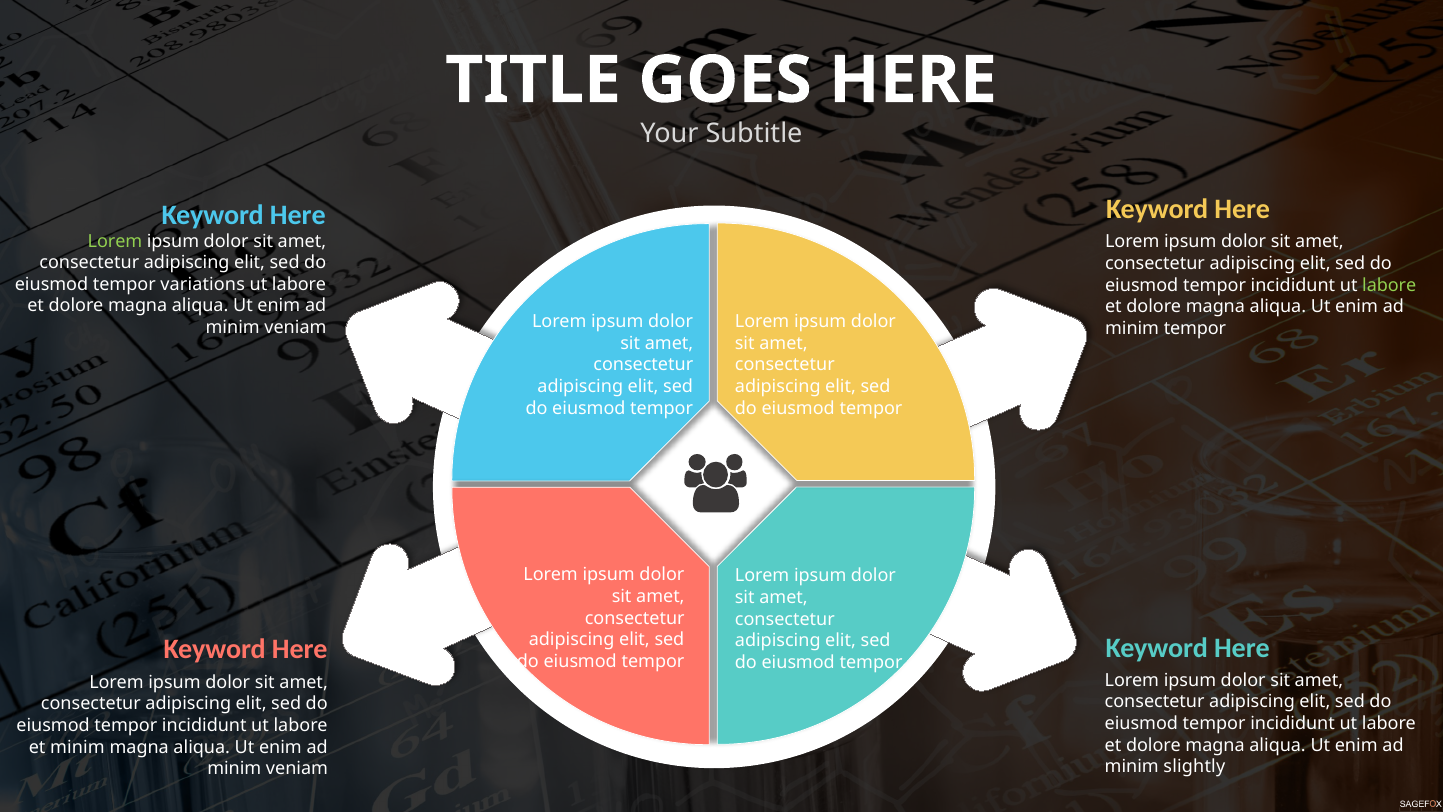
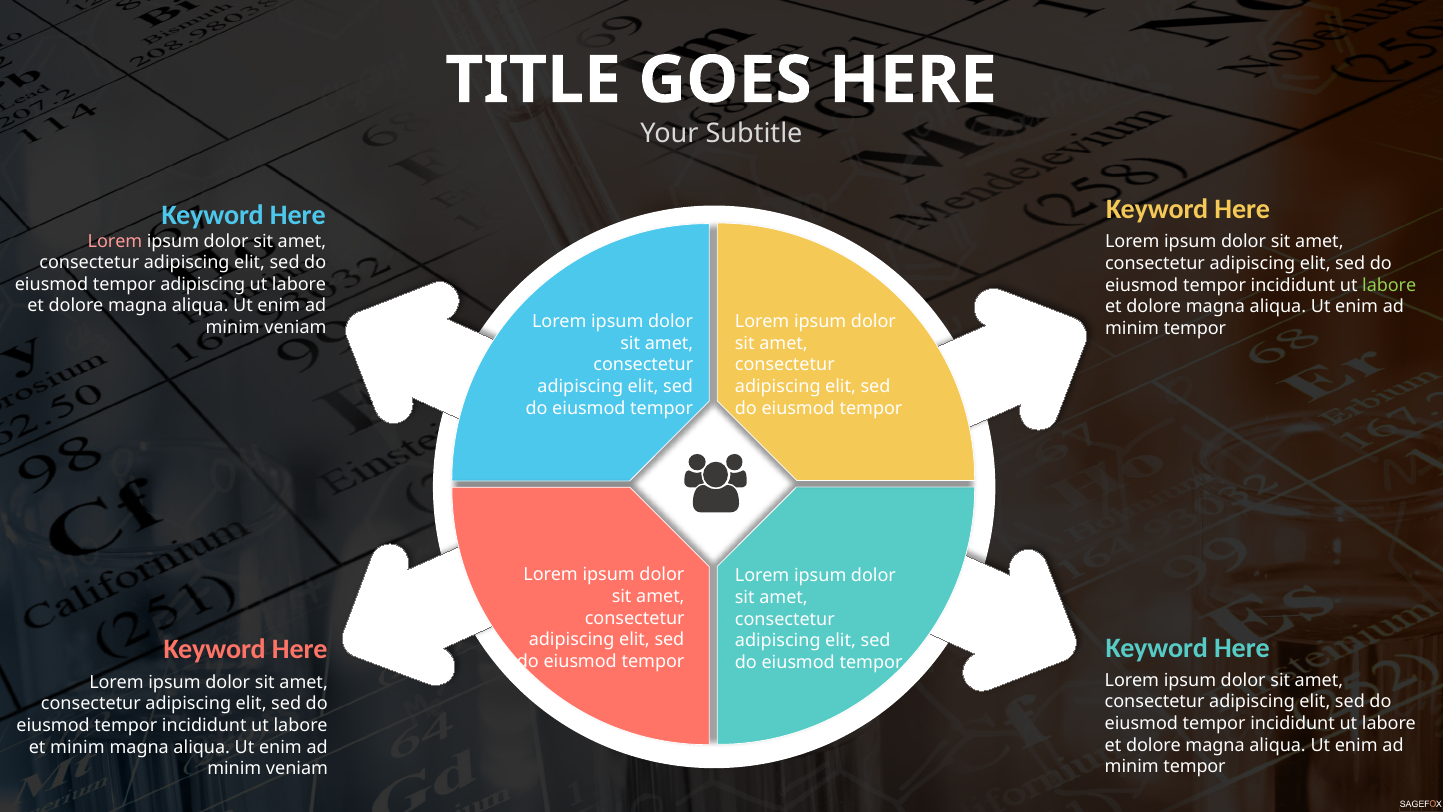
Lorem at (115, 241) colour: light green -> pink
tempor variations: variations -> adipiscing
slightly at (1194, 767): slightly -> tempor
